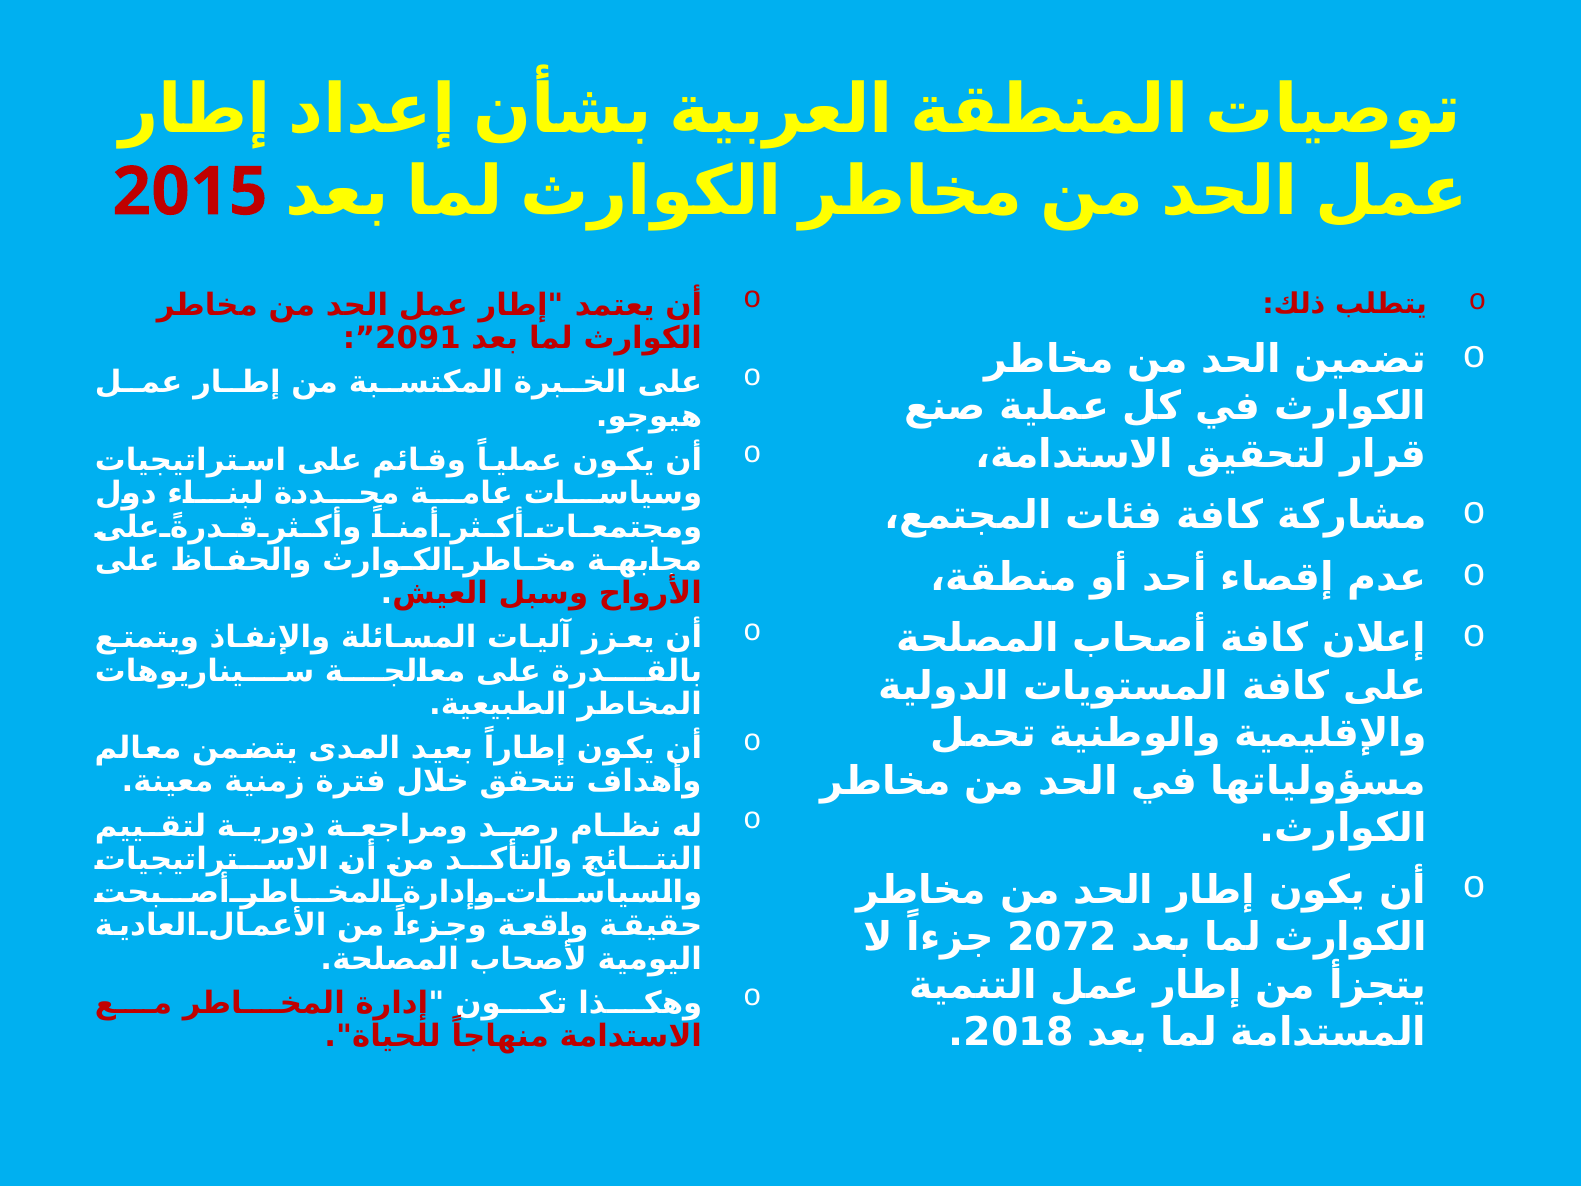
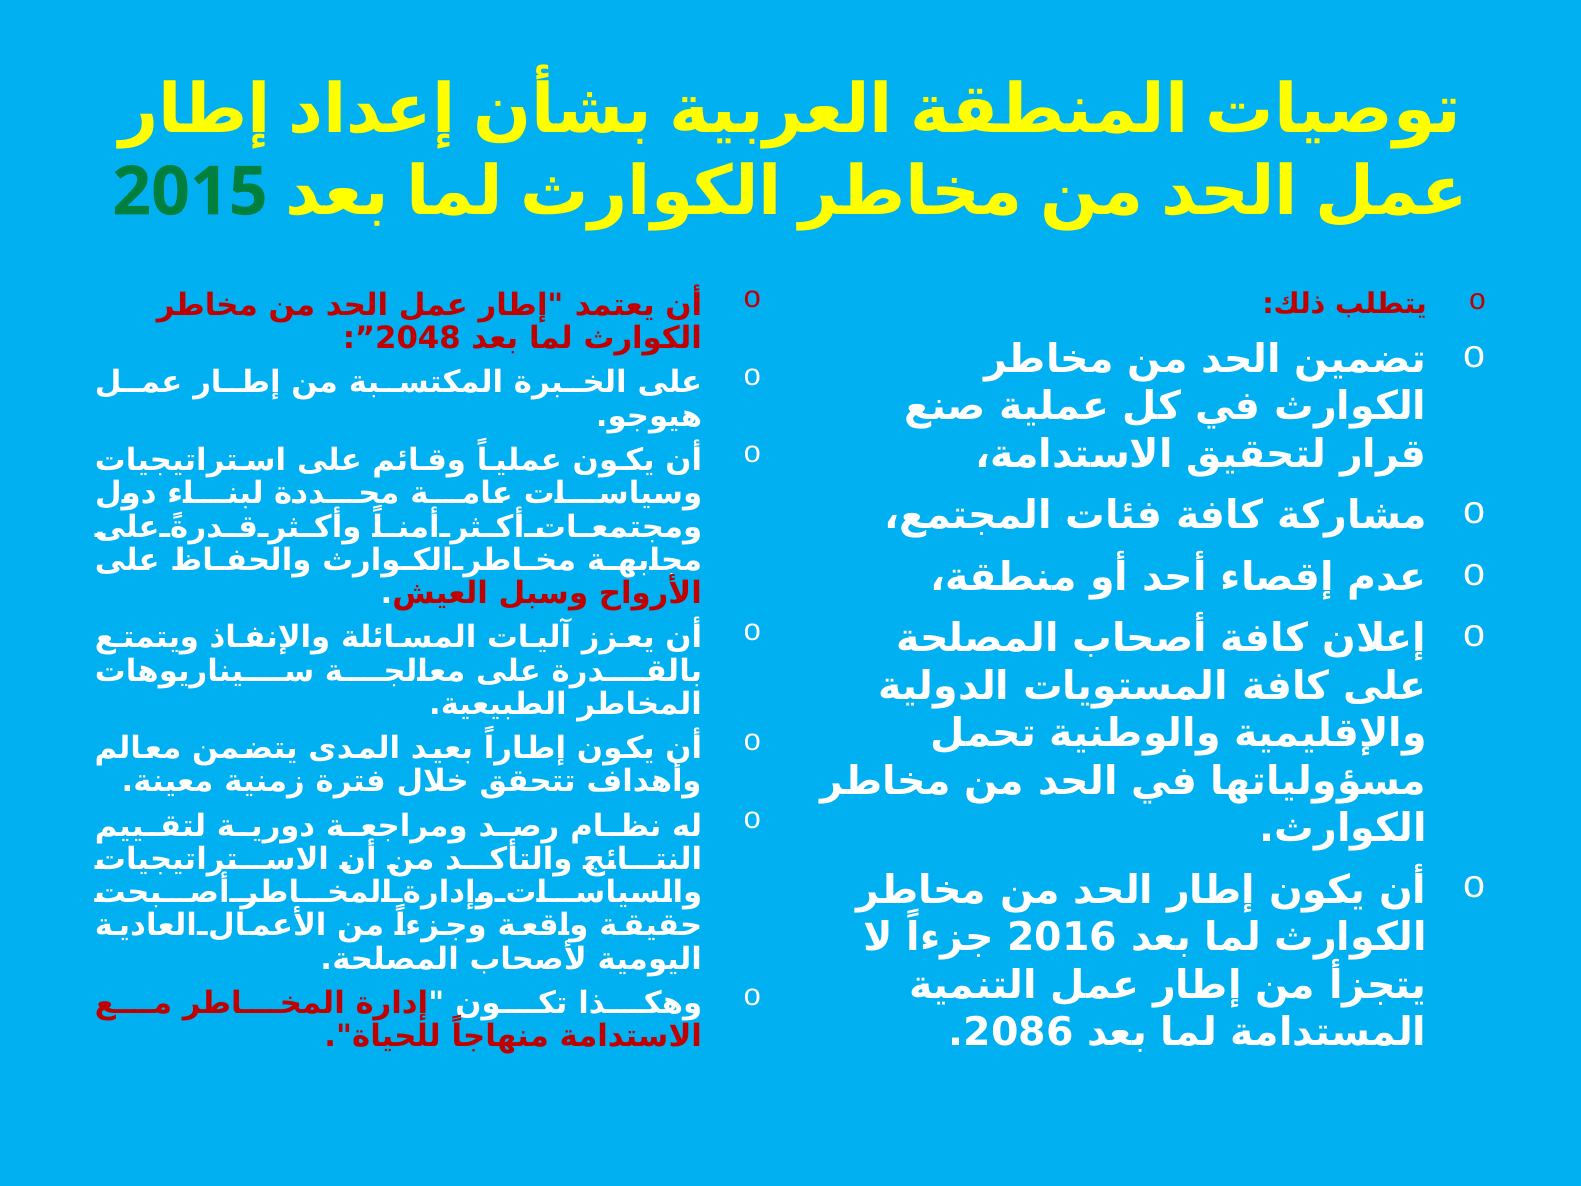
2015 colour: red -> green
2091: 2091 -> 2048
2072: 2072 -> 2016
2018: 2018 -> 2086
